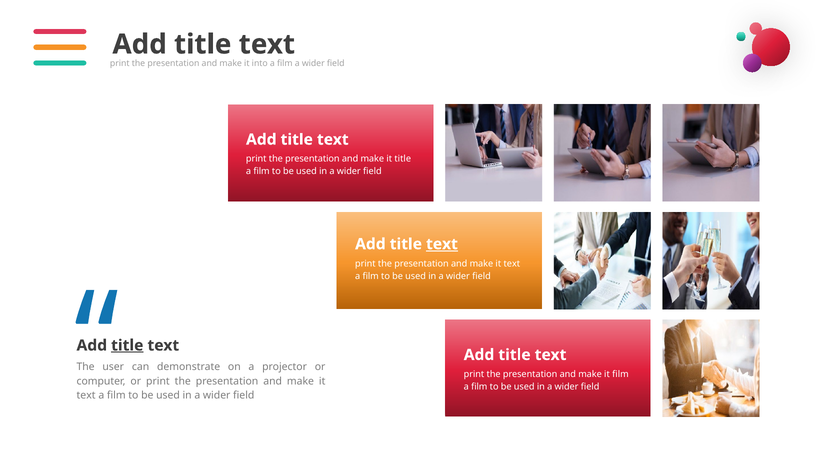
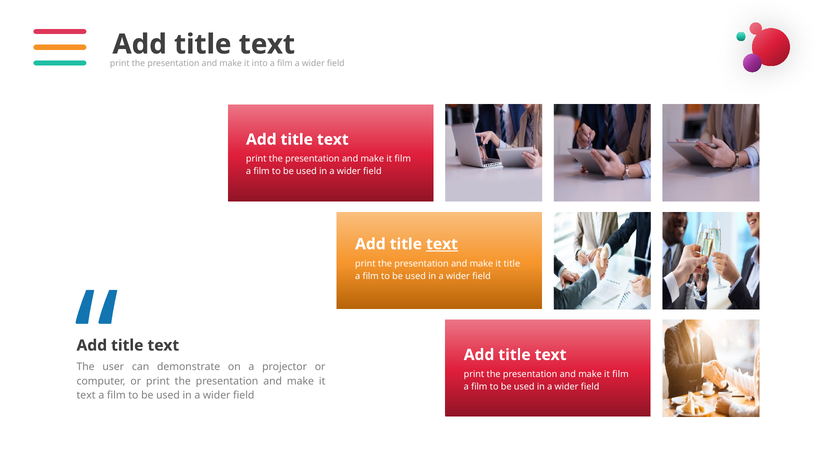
title at (403, 159): title -> film
text at (512, 263): text -> title
title at (127, 345) underline: present -> none
